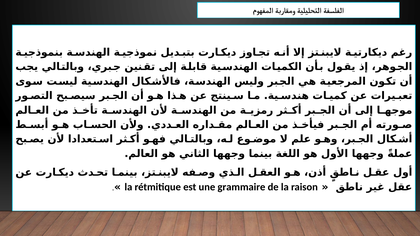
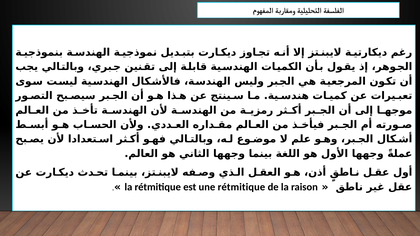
une grammaire: grammaire -> rétmitique
